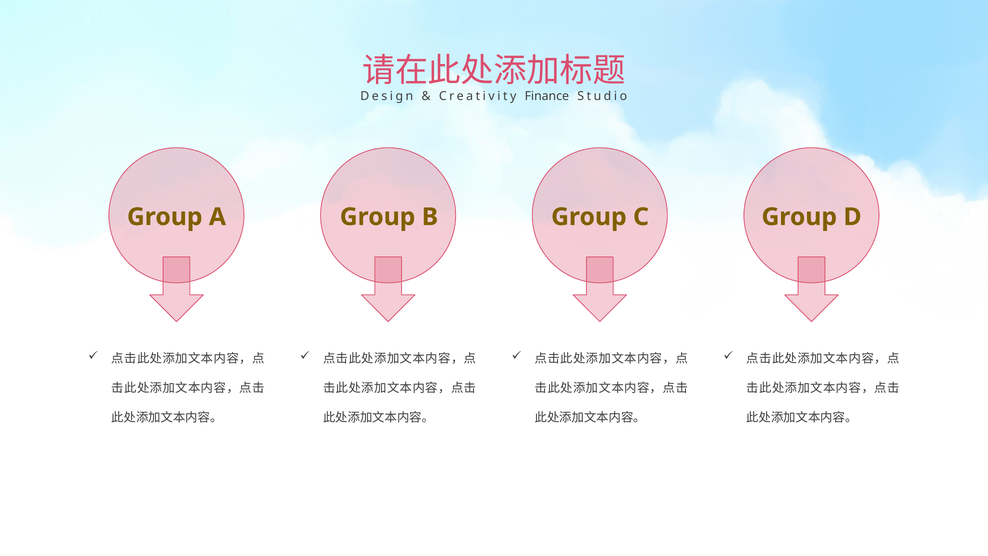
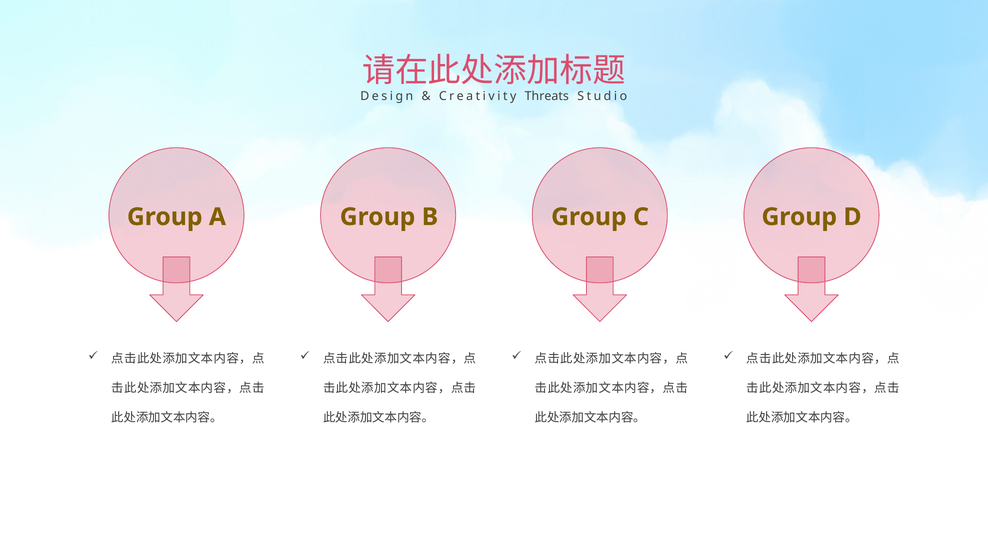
Finance: Finance -> Threats
